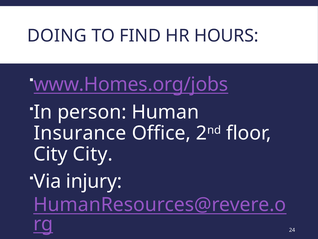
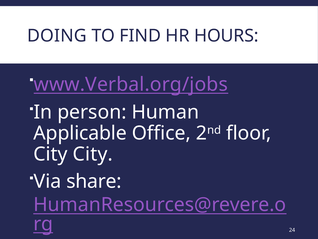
www.Homes.org/jobs: www.Homes.org/jobs -> www.Verbal.org/jobs
Insurance: Insurance -> Applicable
injury: injury -> share
